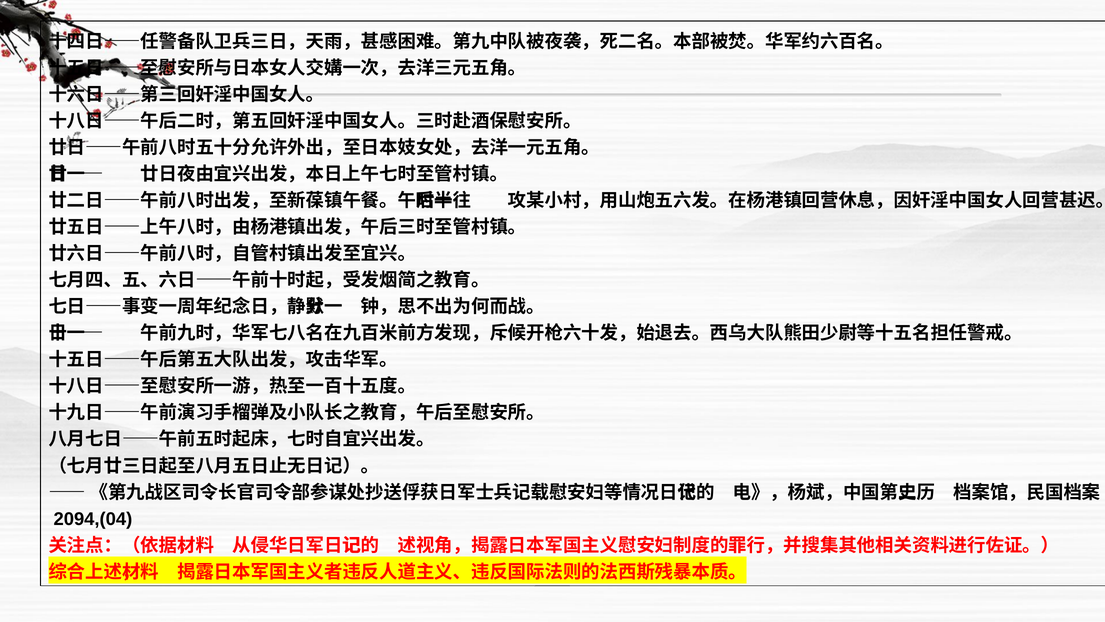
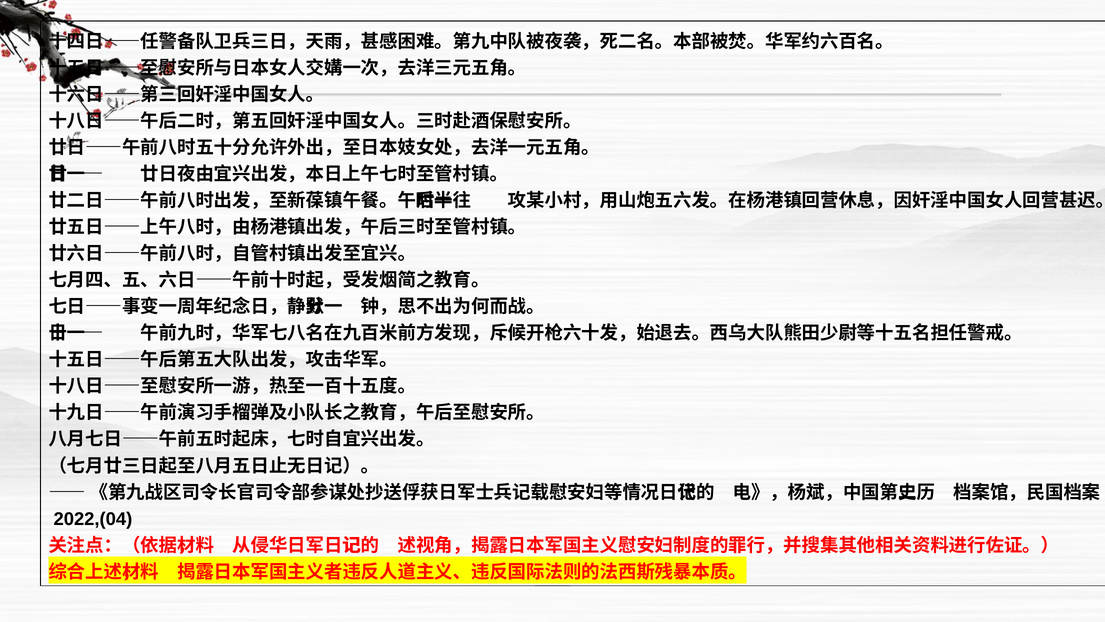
2094,(04: 2094,(04 -> 2022,(04
